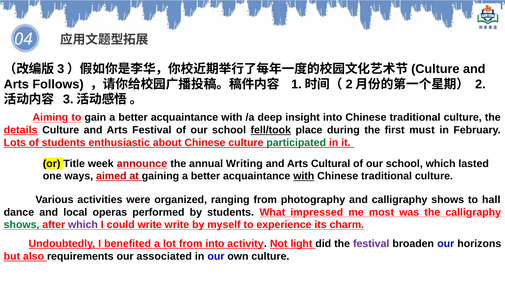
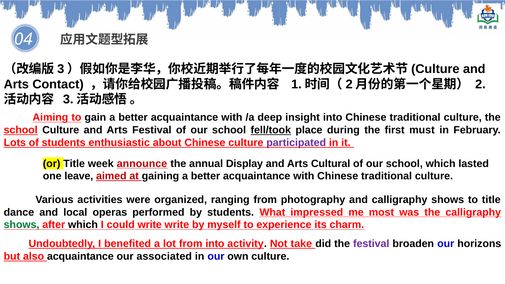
Follows: Follows -> Contact
details at (21, 130): details -> school
participated colour: green -> purple
Writing: Writing -> Display
ways: ways -> leave
with at (304, 176) underline: present -> none
to hall: hall -> title
which at (83, 225) colour: purple -> black
light: light -> take
also requirements: requirements -> acquaintance
